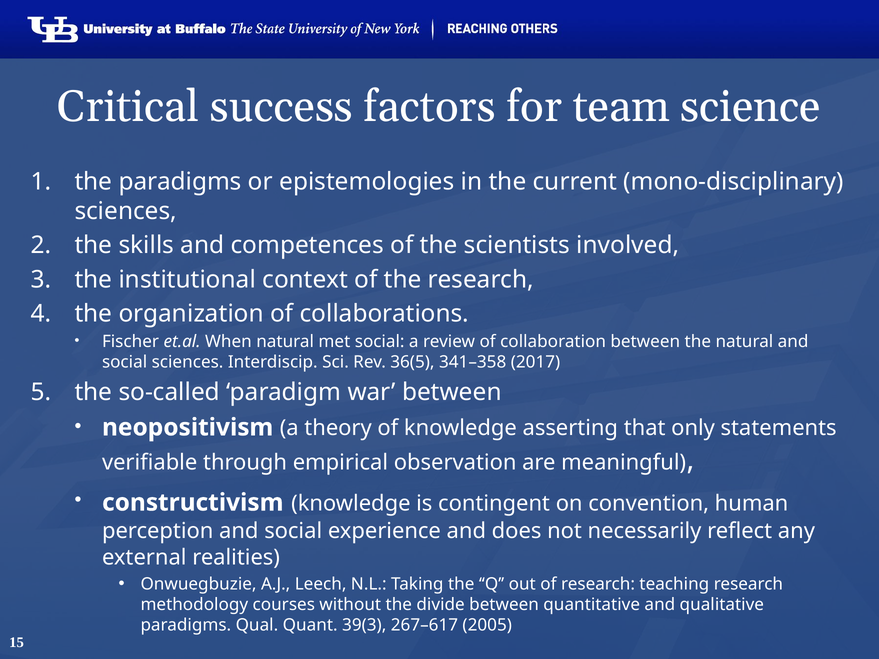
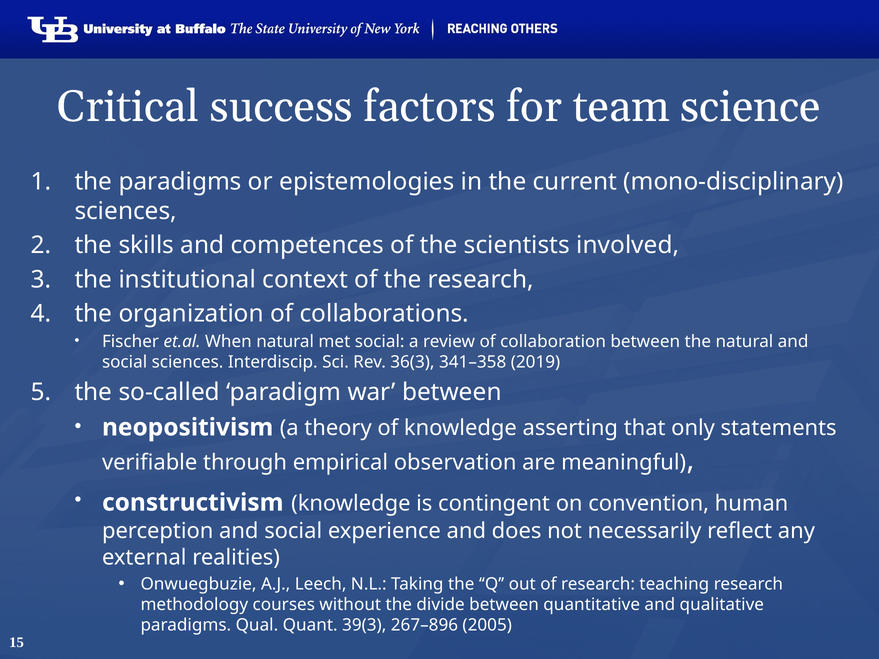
36(5: 36(5 -> 36(3
2017: 2017 -> 2019
267–617: 267–617 -> 267–896
